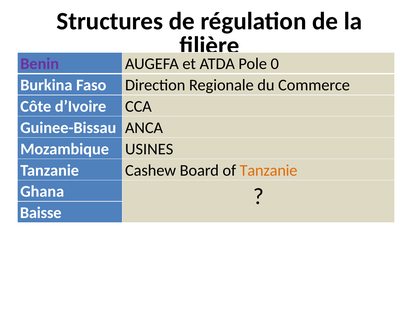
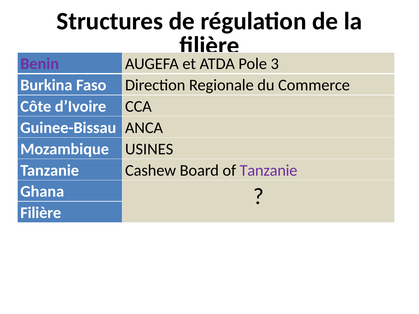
0: 0 -> 3
Tanzanie at (269, 170) colour: orange -> purple
Baisse at (41, 213): Baisse -> Filière
